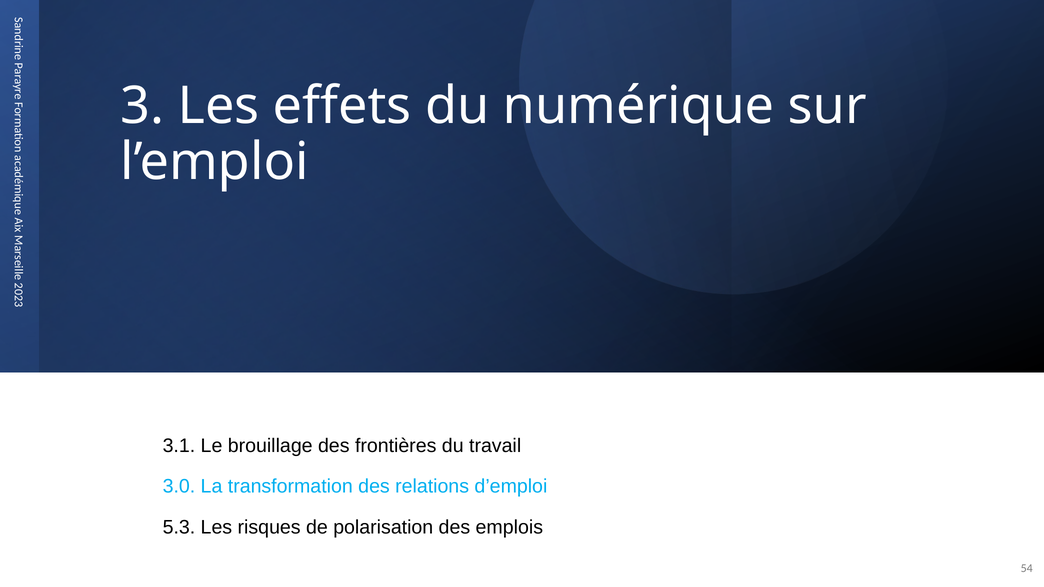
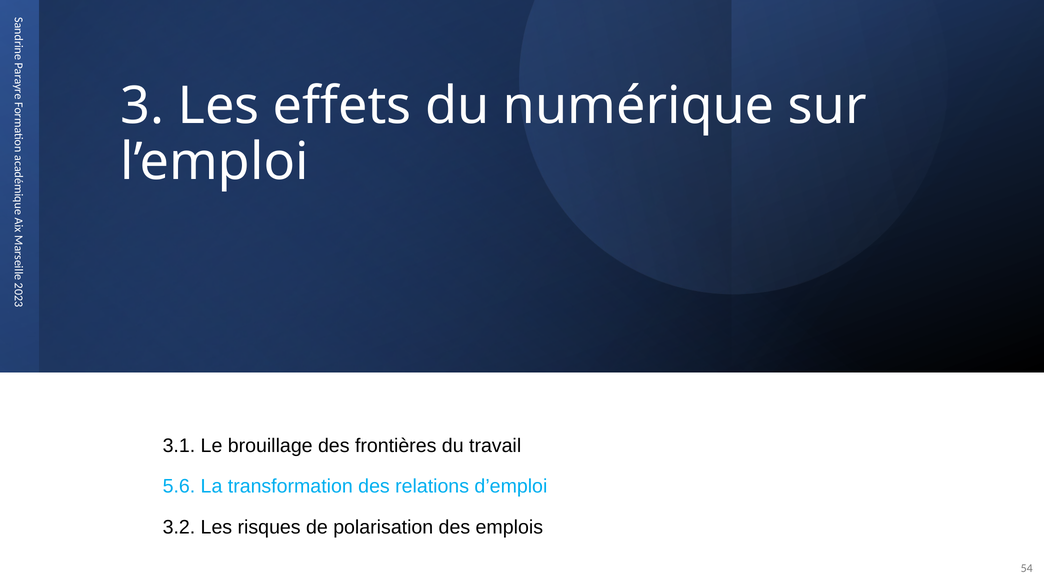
3.0: 3.0 -> 5.6
5.3: 5.3 -> 3.2
